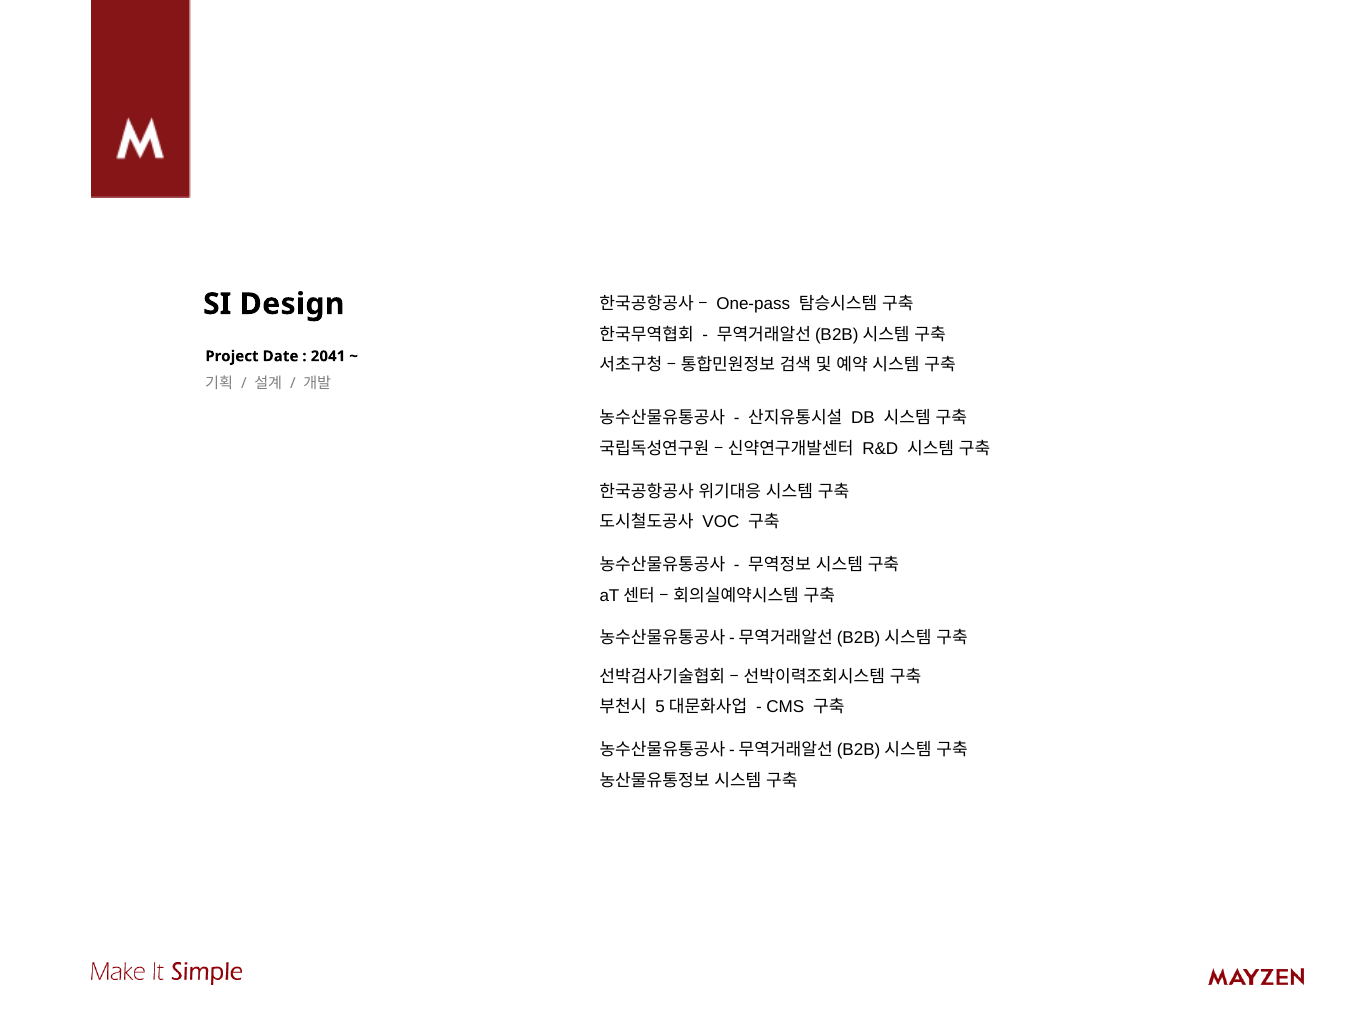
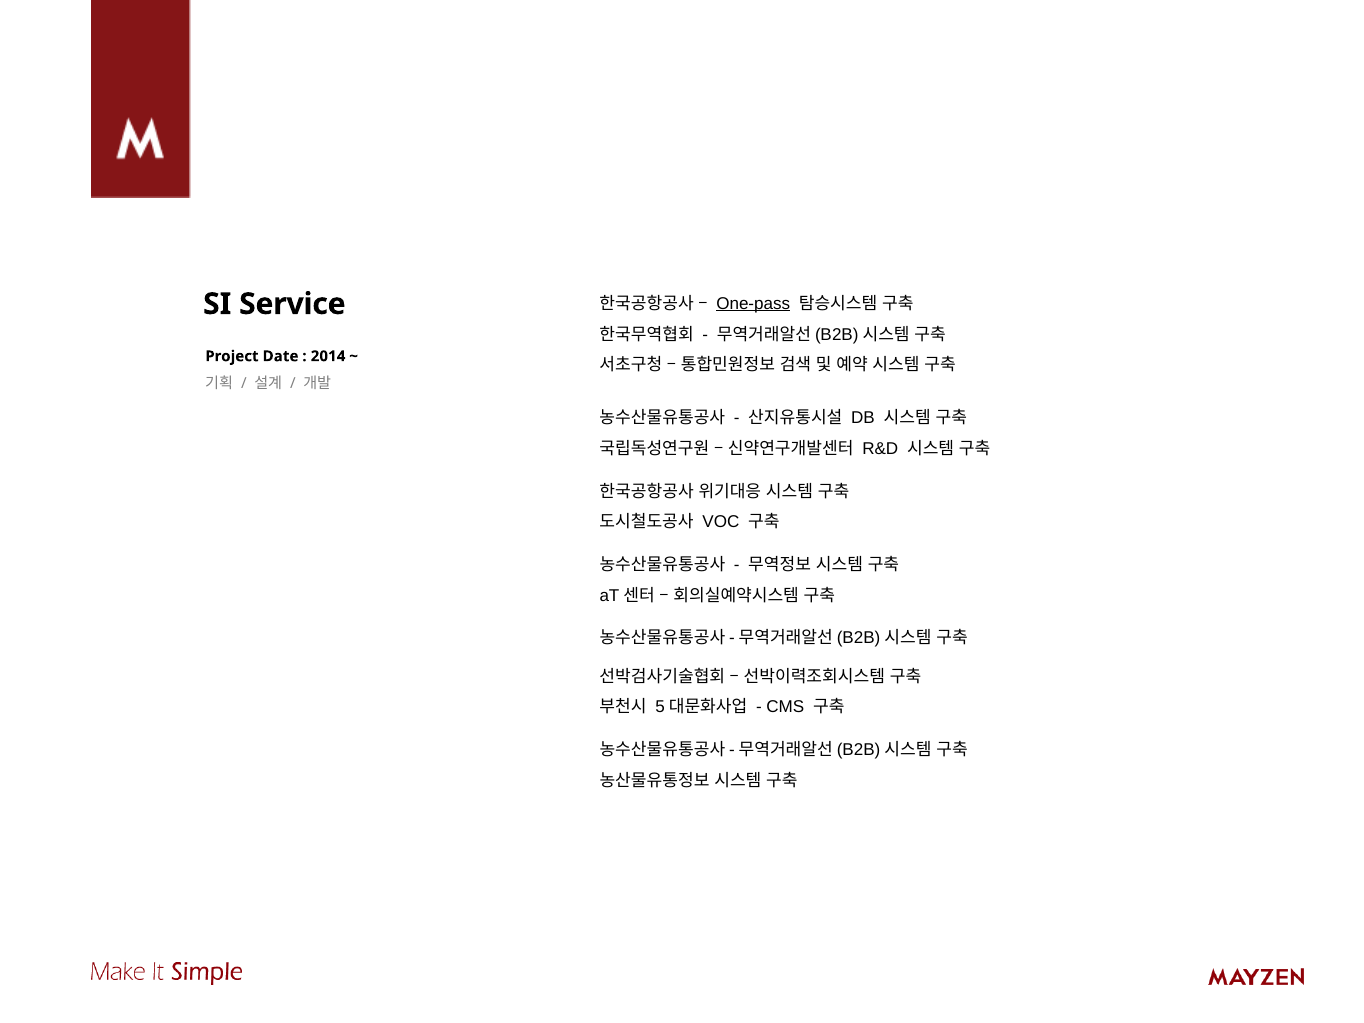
One-pass underline: none -> present
Design: Design -> Service
2041: 2041 -> 2014
